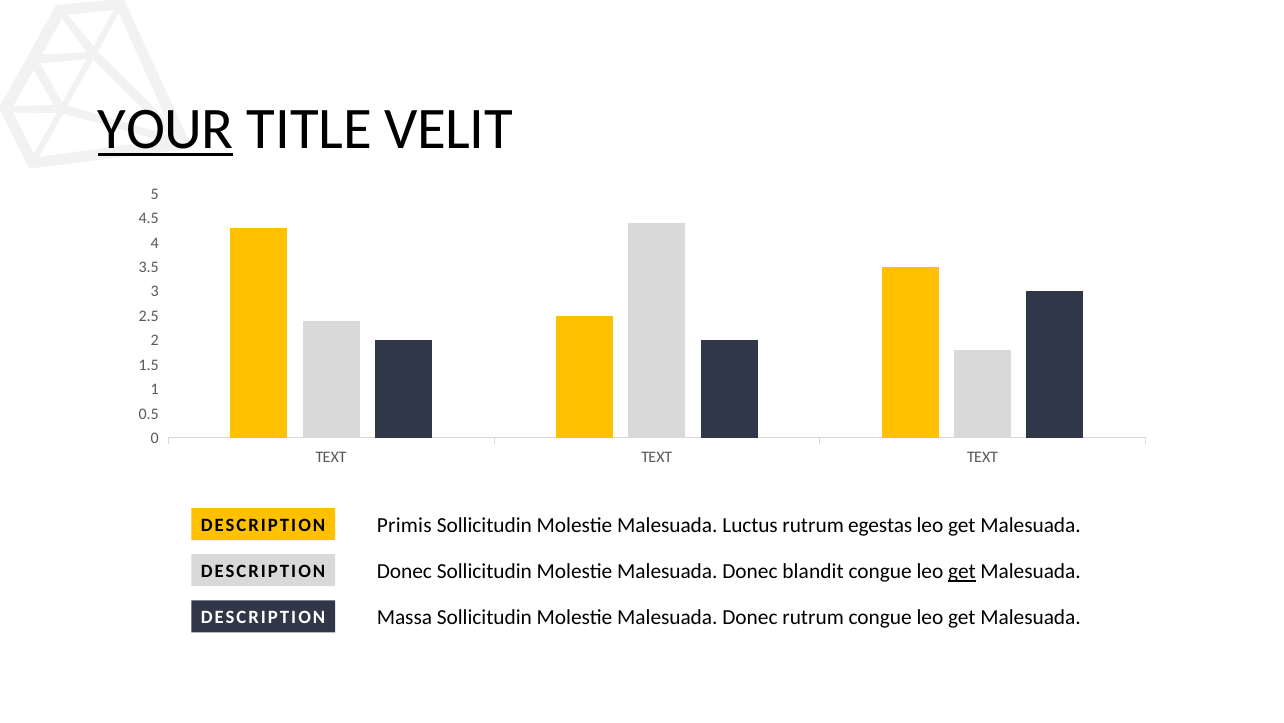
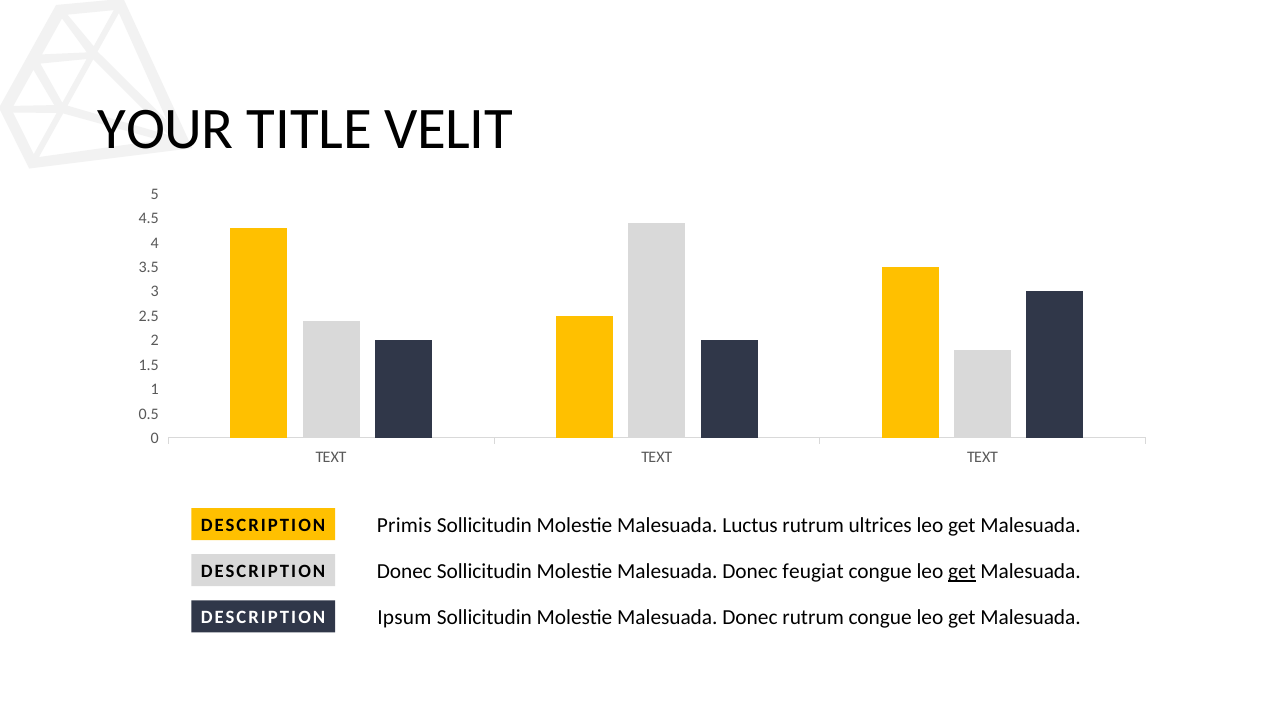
YOUR underline: present -> none
egestas: egestas -> ultrices
blandit: blandit -> feugiat
Massa: Massa -> Ipsum
